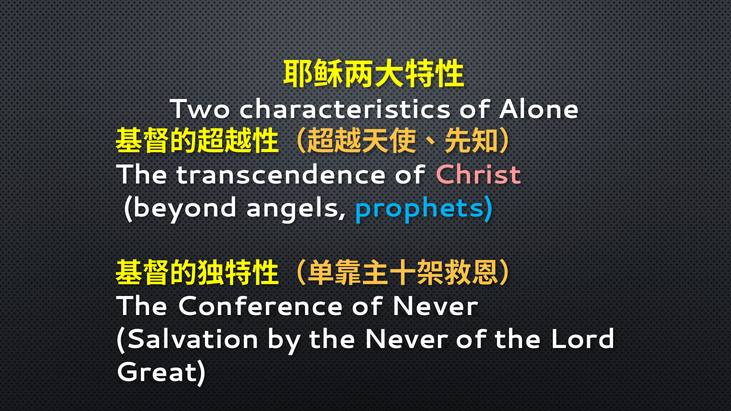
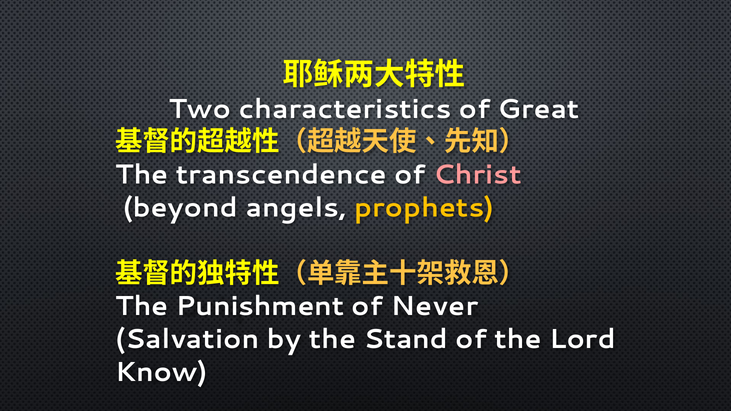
Alone: Alone -> Great
prophets colour: light blue -> yellow
Conference: Conference -> Punishment
the Never: Never -> Stand
Great: Great -> Know
